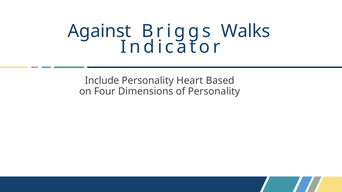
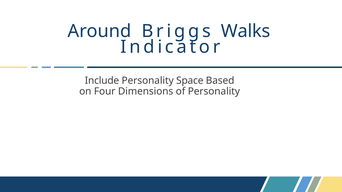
Against: Against -> Around
Heart: Heart -> Space
